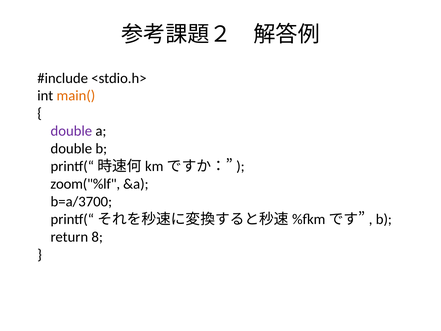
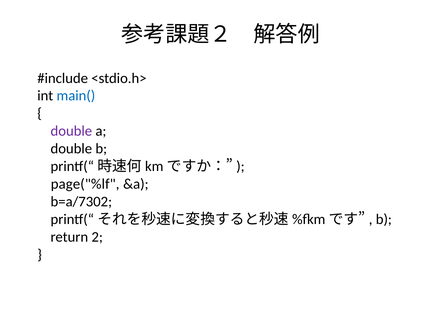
main( colour: orange -> blue
zoom("%lf: zoom("%lf -> page("%lf
b=a/3700: b=a/3700 -> b=a/7302
8: 8 -> 2
